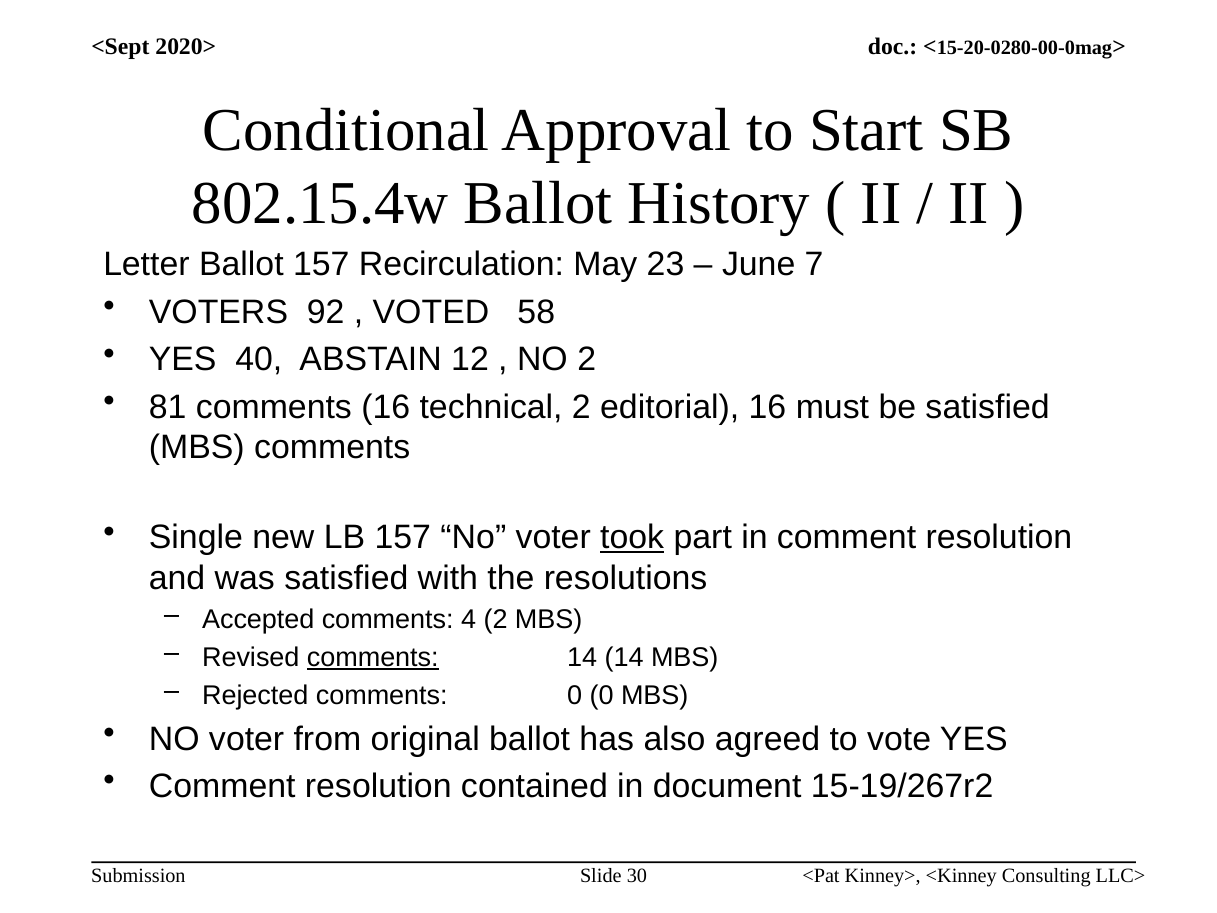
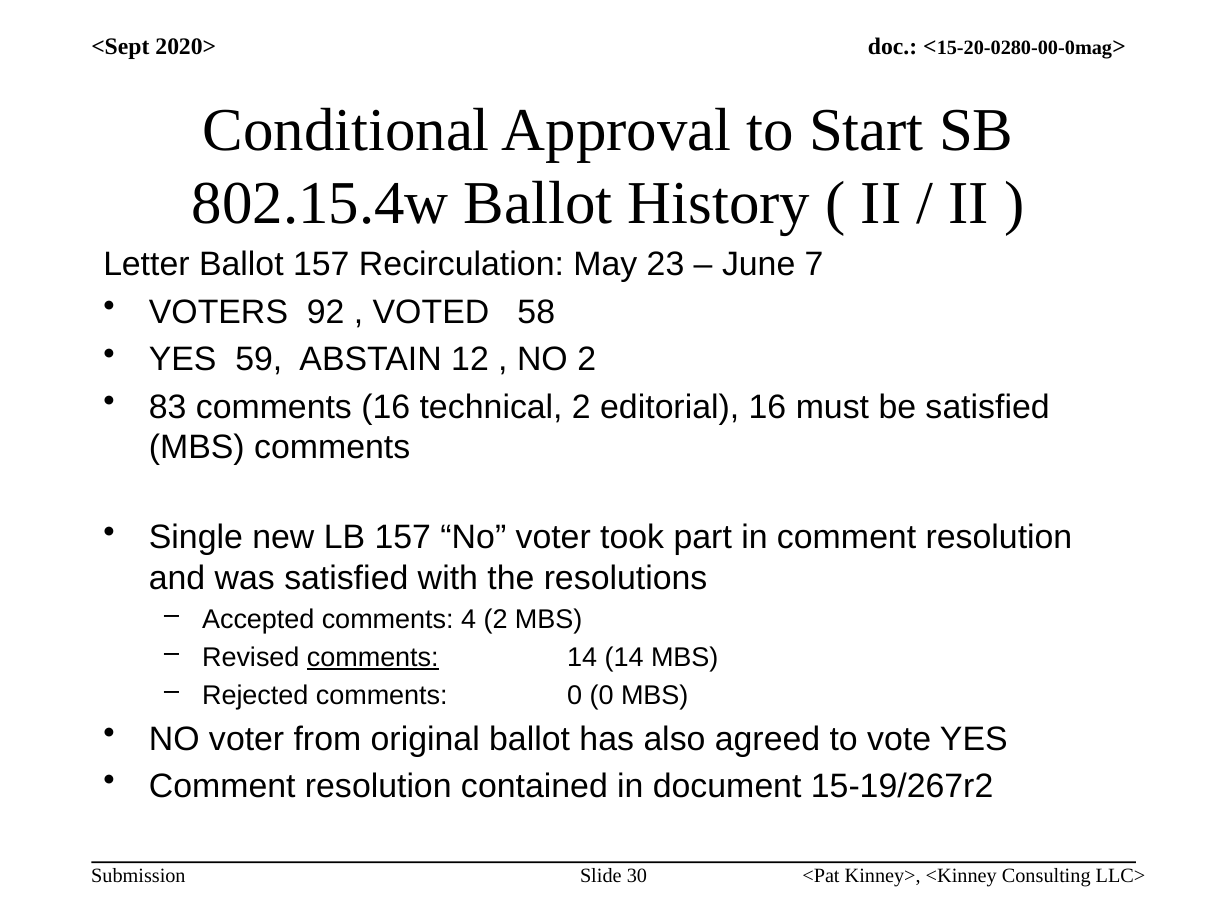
40: 40 -> 59
81: 81 -> 83
took underline: present -> none
